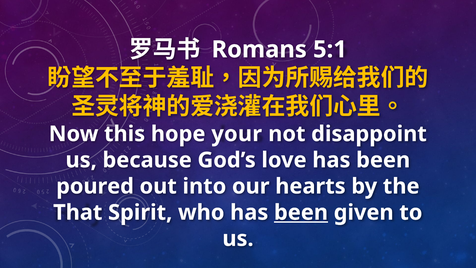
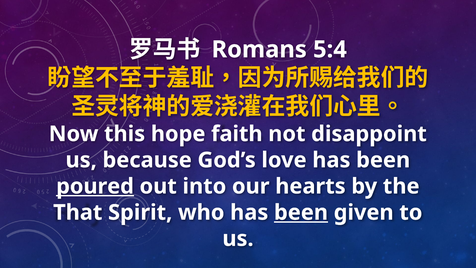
5:1: 5:1 -> 5:4
your: your -> faith
poured underline: none -> present
